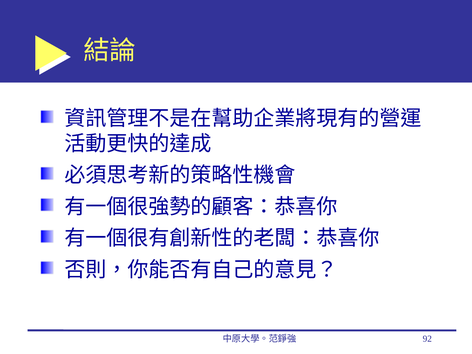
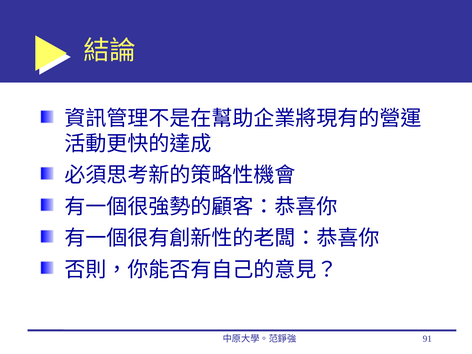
92: 92 -> 91
